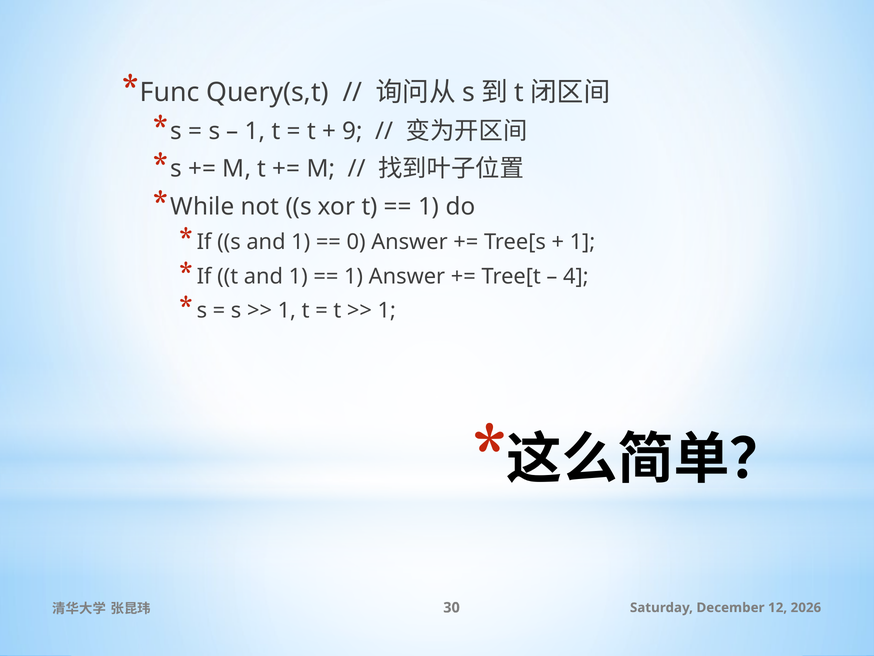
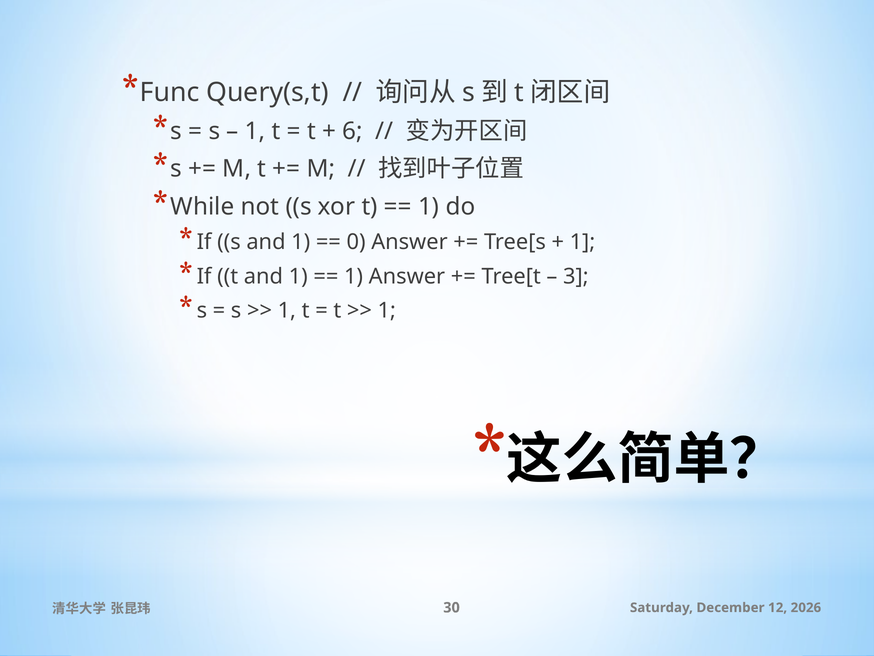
9: 9 -> 6
4: 4 -> 3
